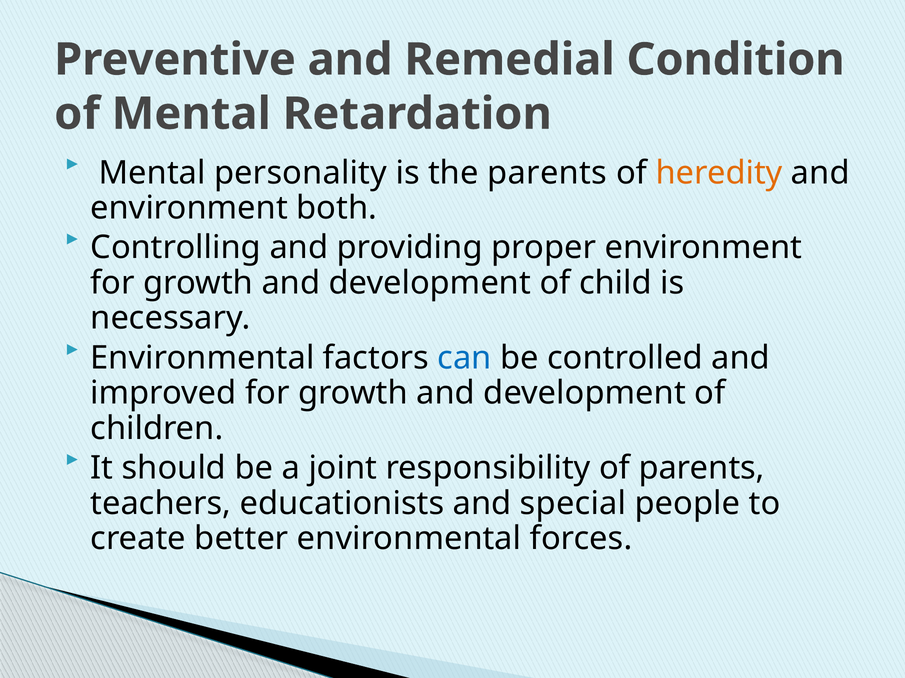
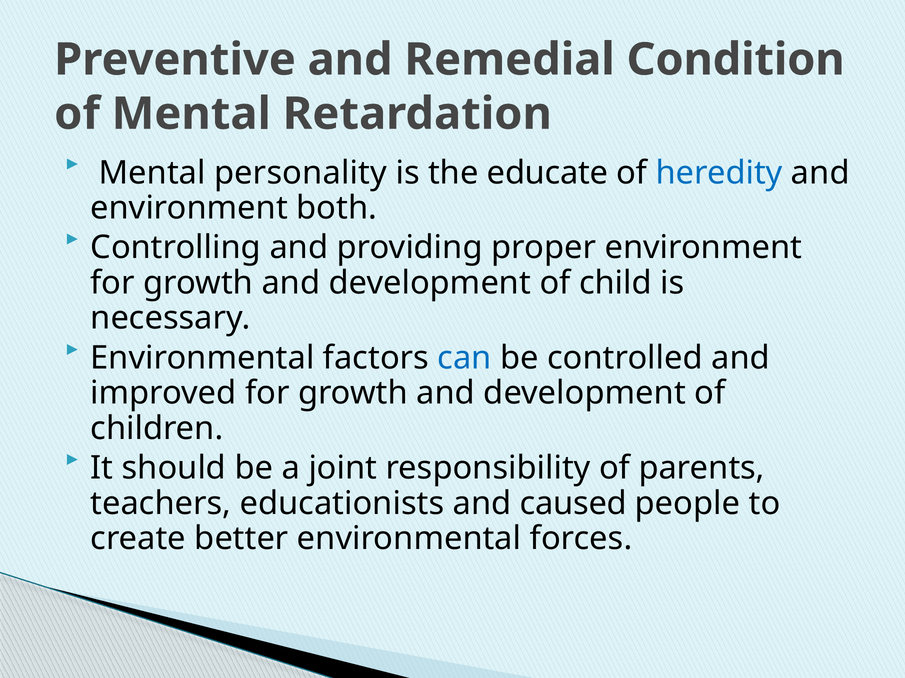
the parents: parents -> educate
heredity colour: orange -> blue
special: special -> caused
